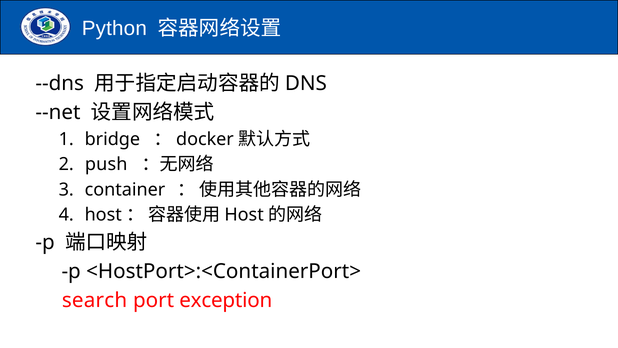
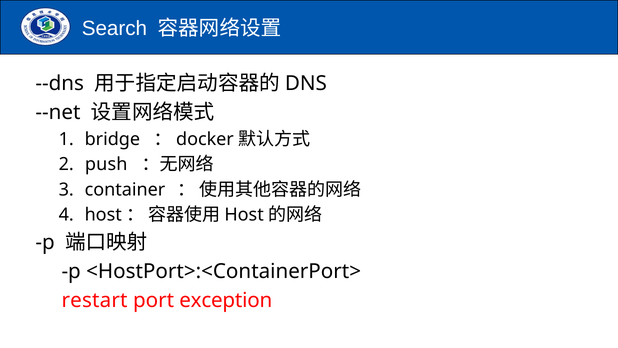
Python: Python -> Search
search: search -> restart
